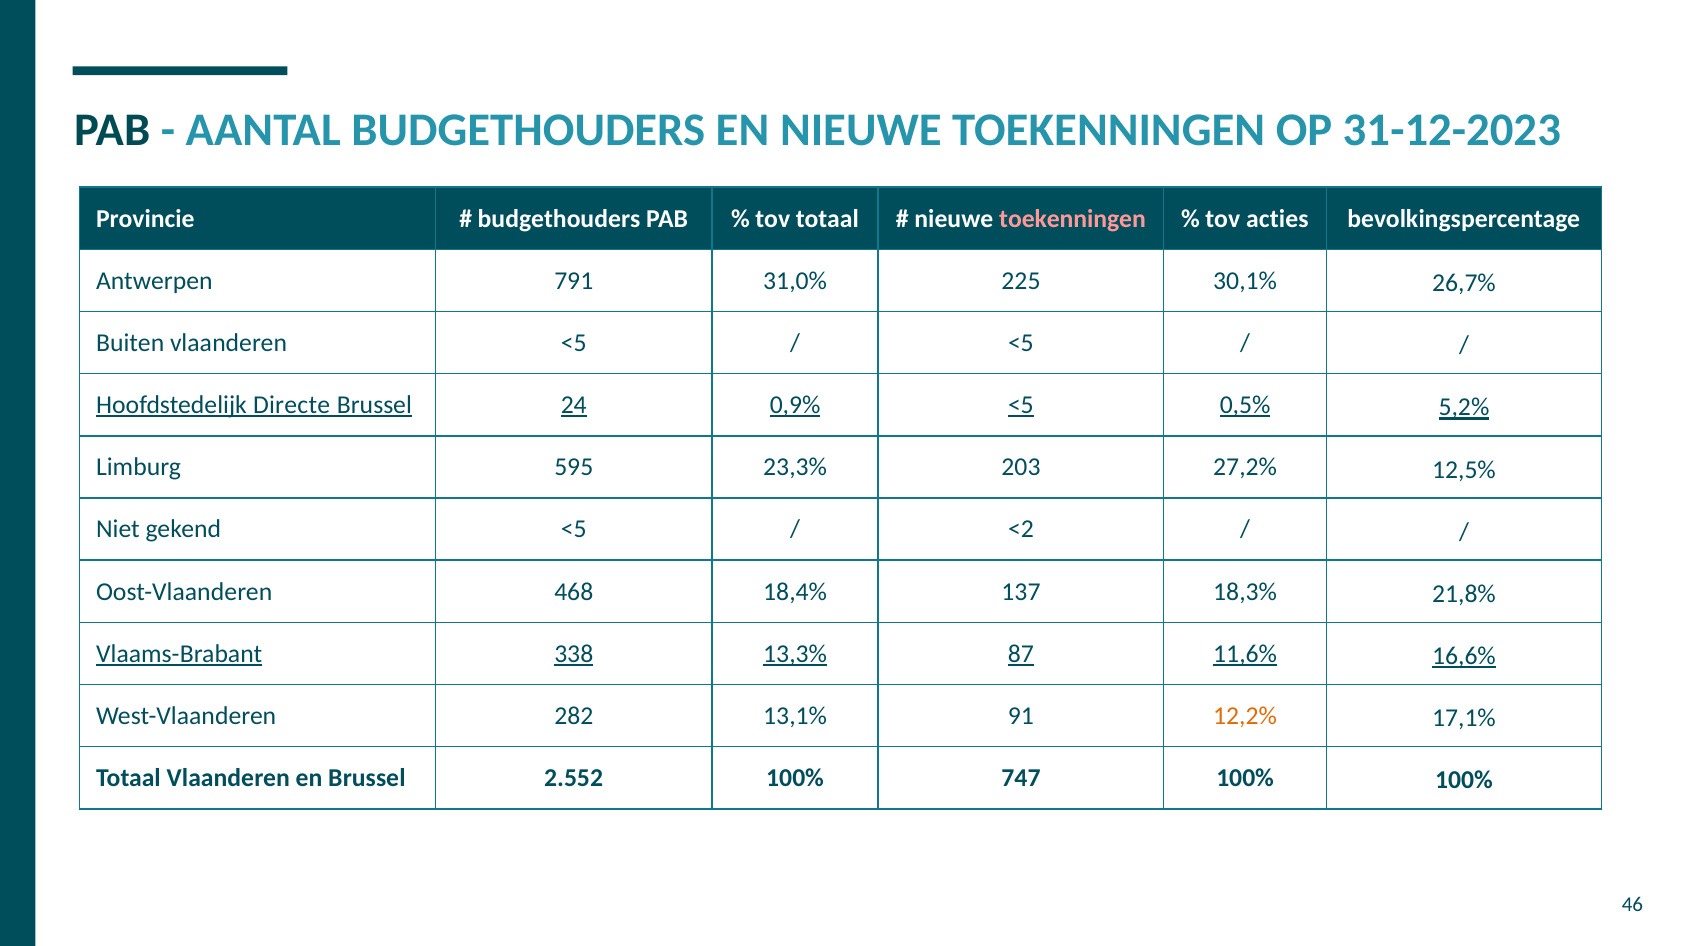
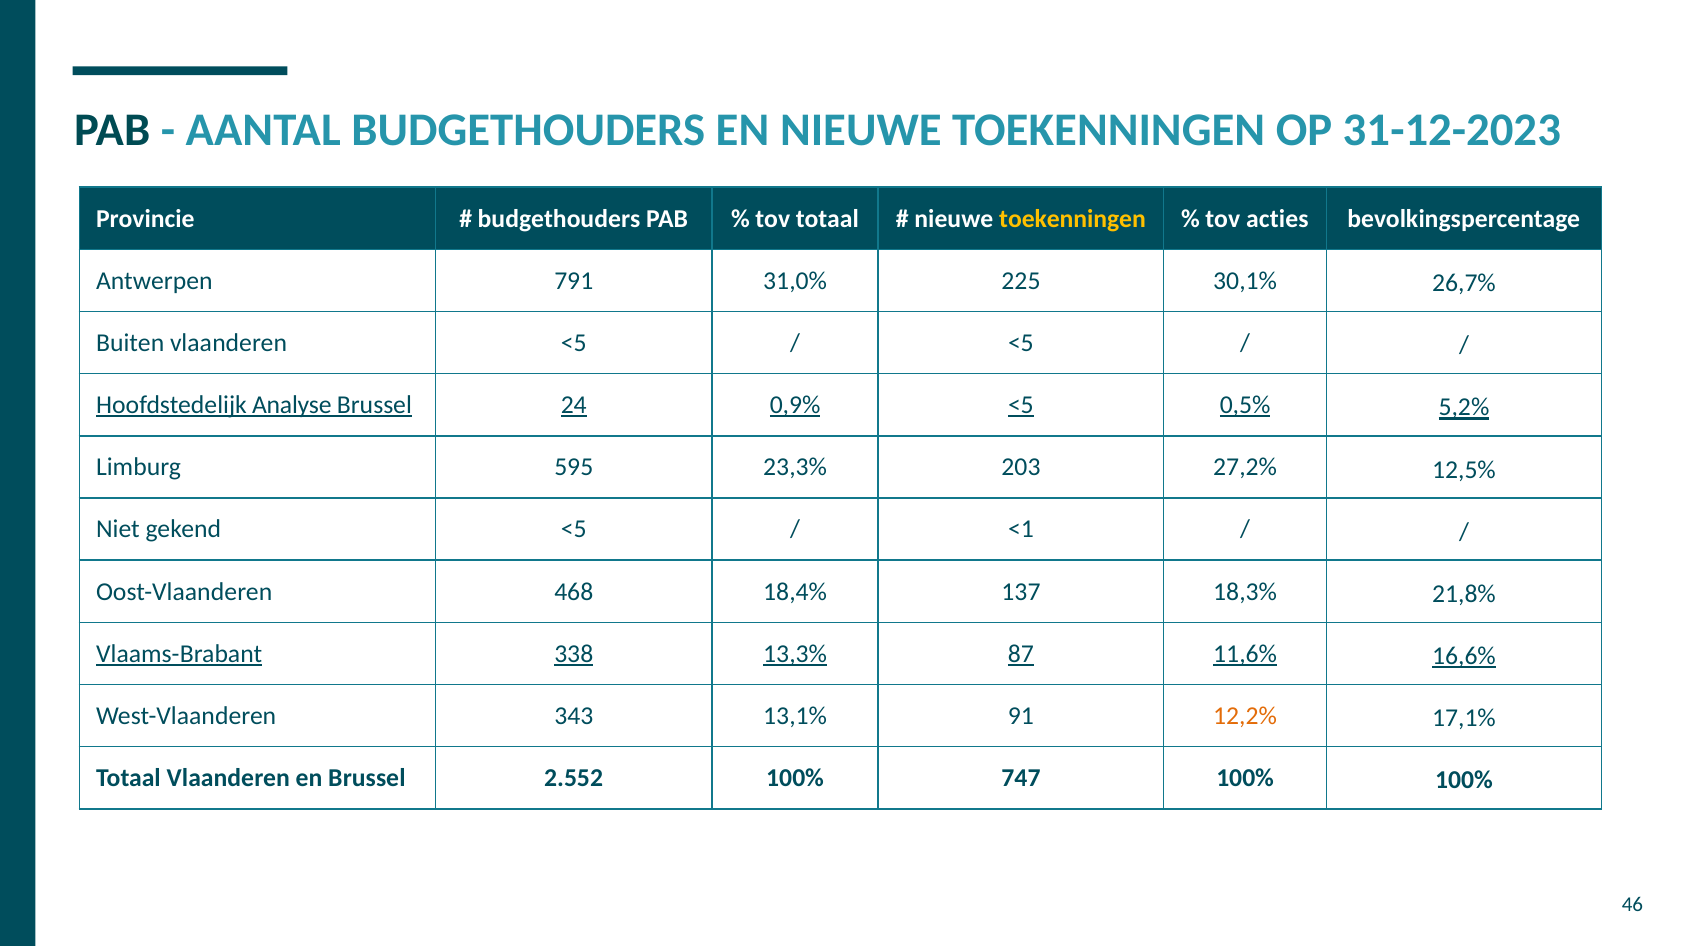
toekenningen at (1073, 219) colour: pink -> yellow
Directe: Directe -> Analyse
<2: <2 -> <1
282: 282 -> 343
